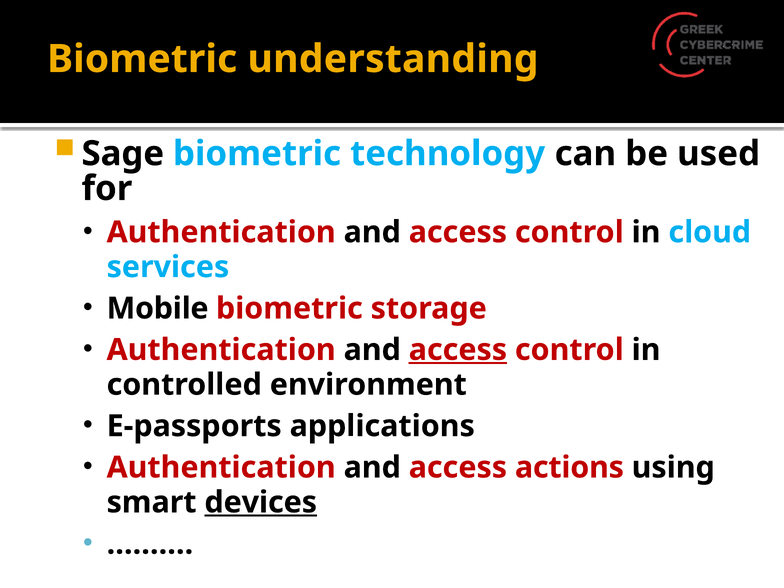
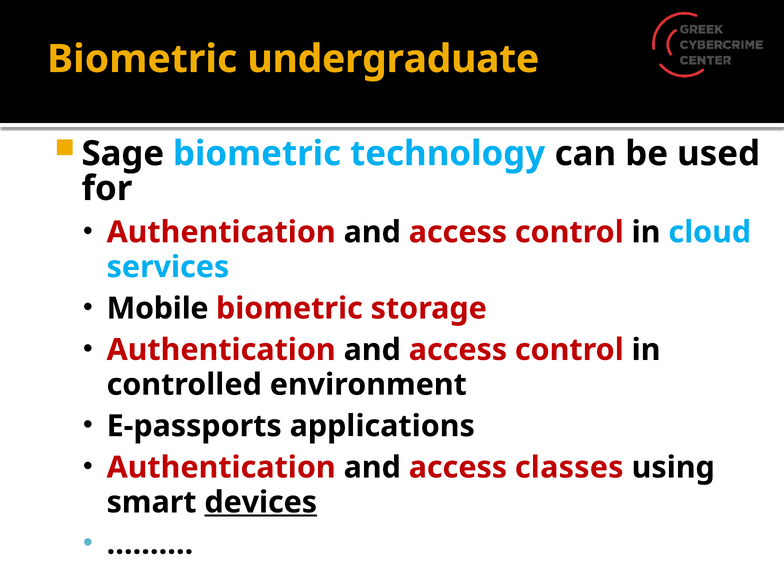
understanding: understanding -> undergraduate
access at (458, 350) underline: present -> none
actions: actions -> classes
